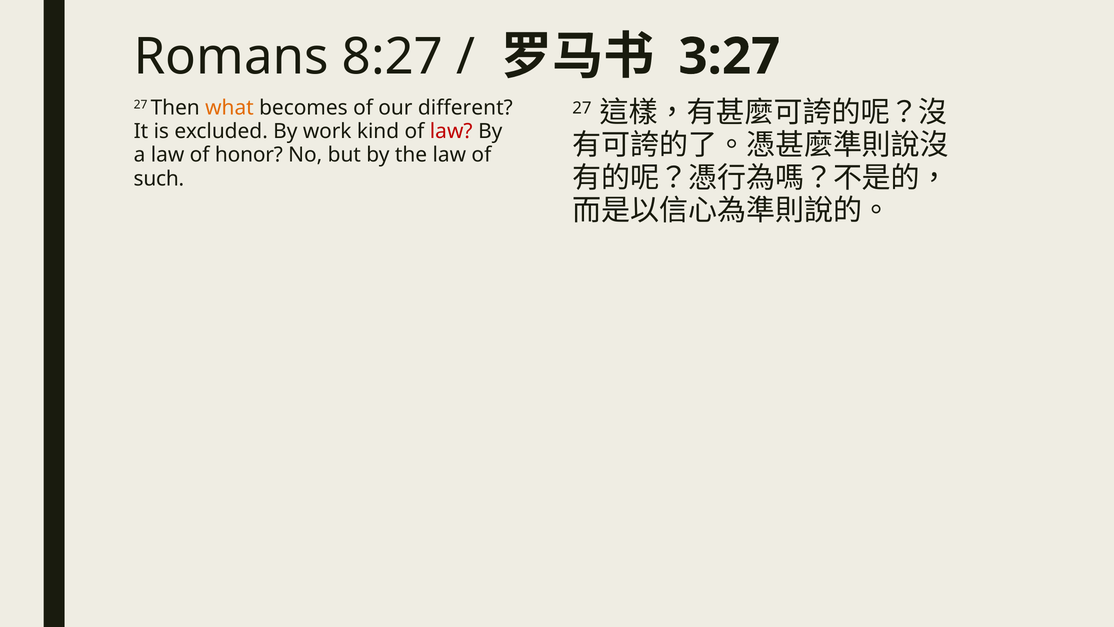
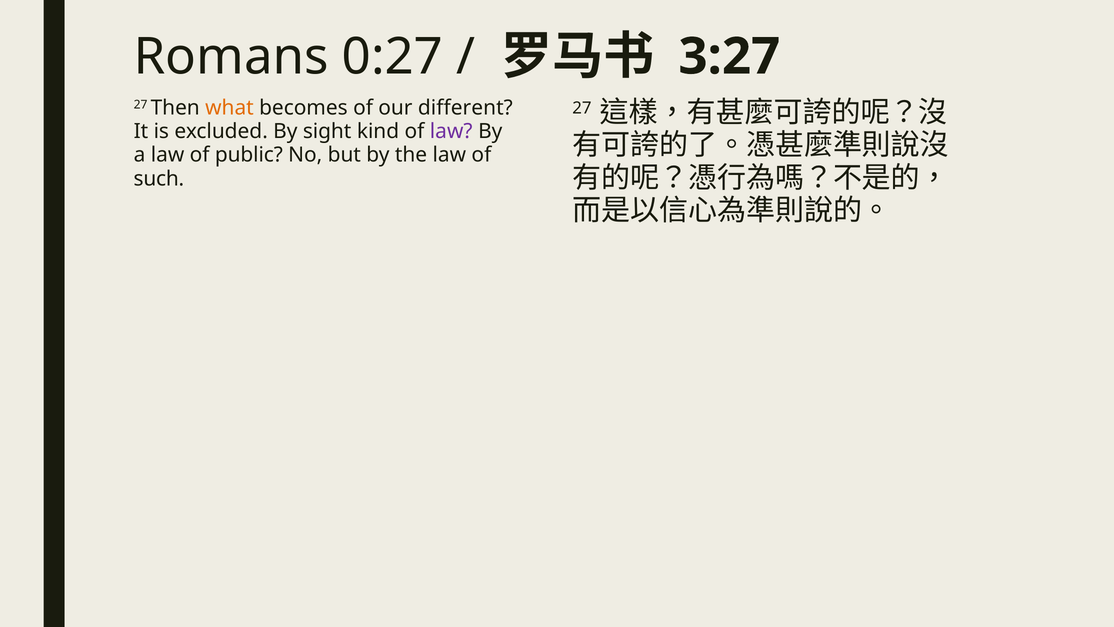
8:27: 8:27 -> 0:27
work: work -> sight
law at (451, 131) colour: red -> purple
honor: honor -> public
